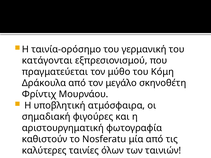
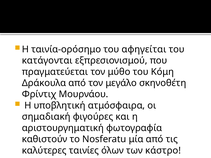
γερμανική: γερμανική -> αφηγείται
ταινιών: ταινιών -> κάστρο
